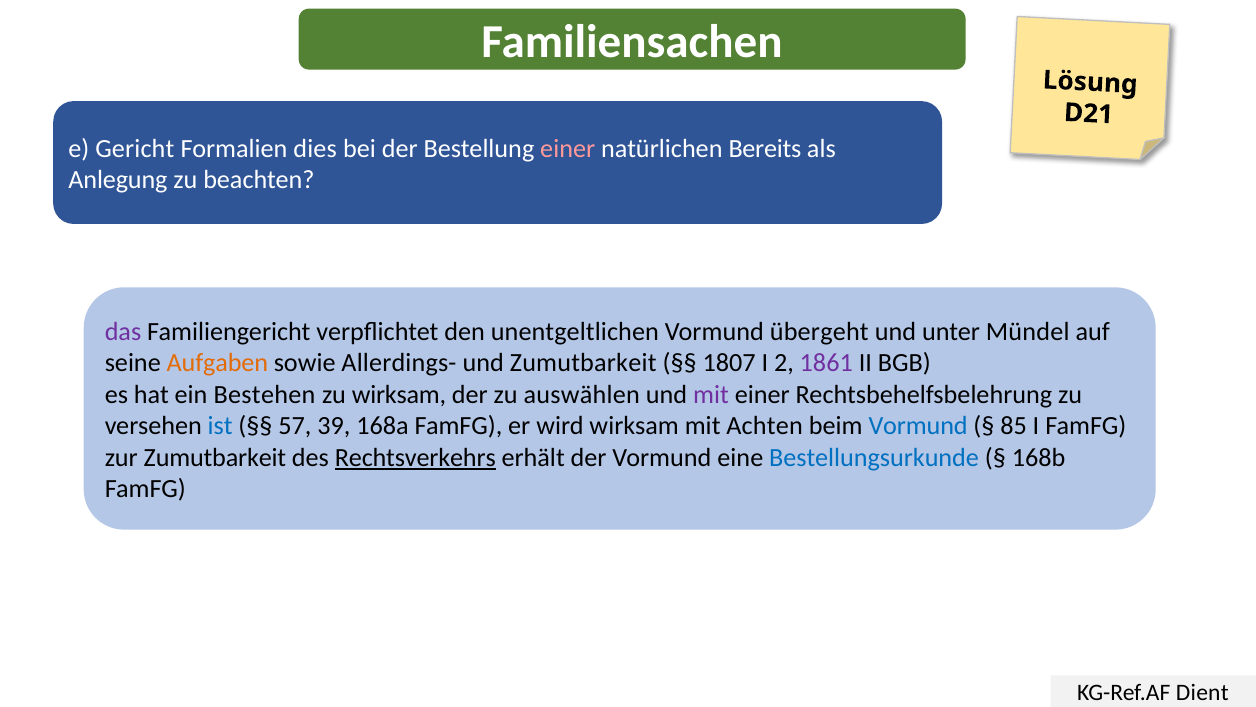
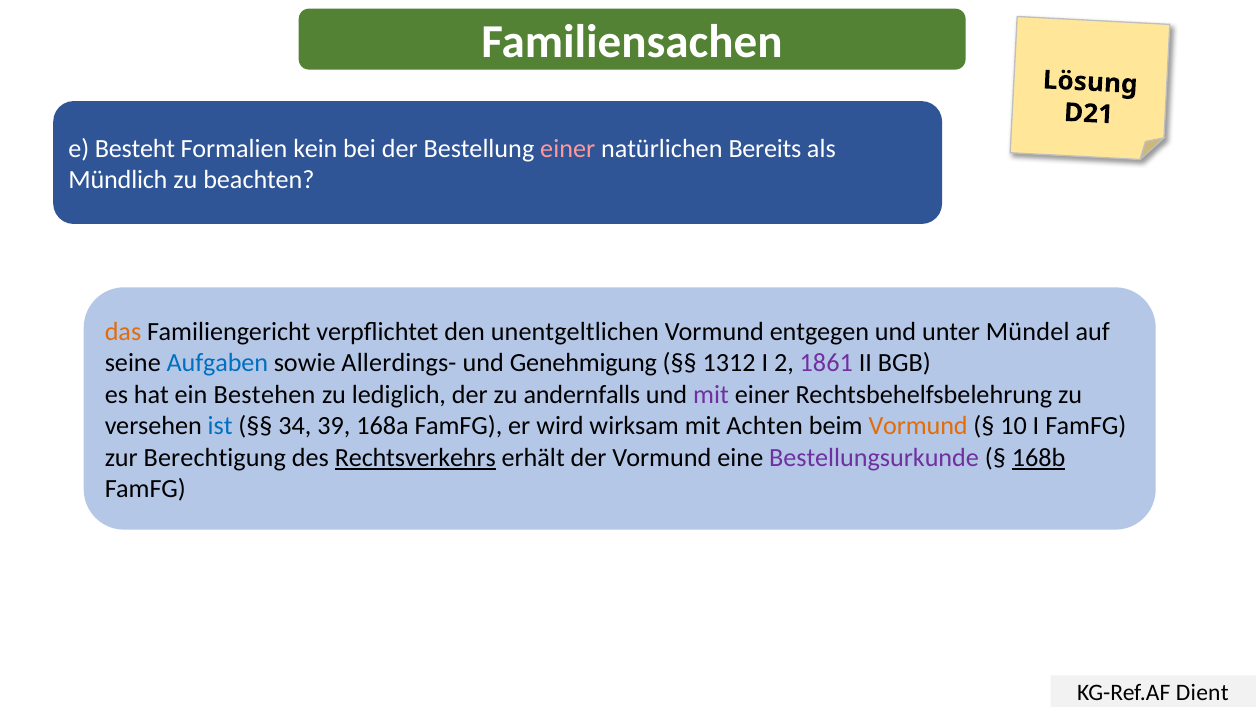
Gericht: Gericht -> Besteht
dies: dies -> kein
Anlegung: Anlegung -> Mündlich
das colour: purple -> orange
übergeht: übergeht -> entgegen
Aufgaben colour: orange -> blue
und Zumutbarkeit: Zumutbarkeit -> Genehmigung
1807: 1807 -> 1312
zu wirksam: wirksam -> lediglich
auswählen: auswählen -> andernfalls
57: 57 -> 34
Vormund at (918, 426) colour: blue -> orange
85: 85 -> 10
zur Zumutbarkeit: Zumutbarkeit -> Berechtigung
Bestellungsurkunde colour: blue -> purple
168b underline: none -> present
